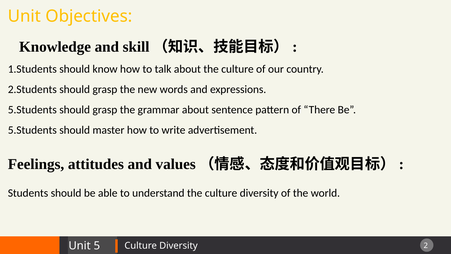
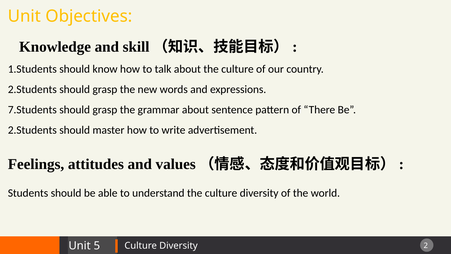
5.Students at (32, 110): 5.Students -> 7.Students
5.Students at (32, 130): 5.Students -> 2.Students
